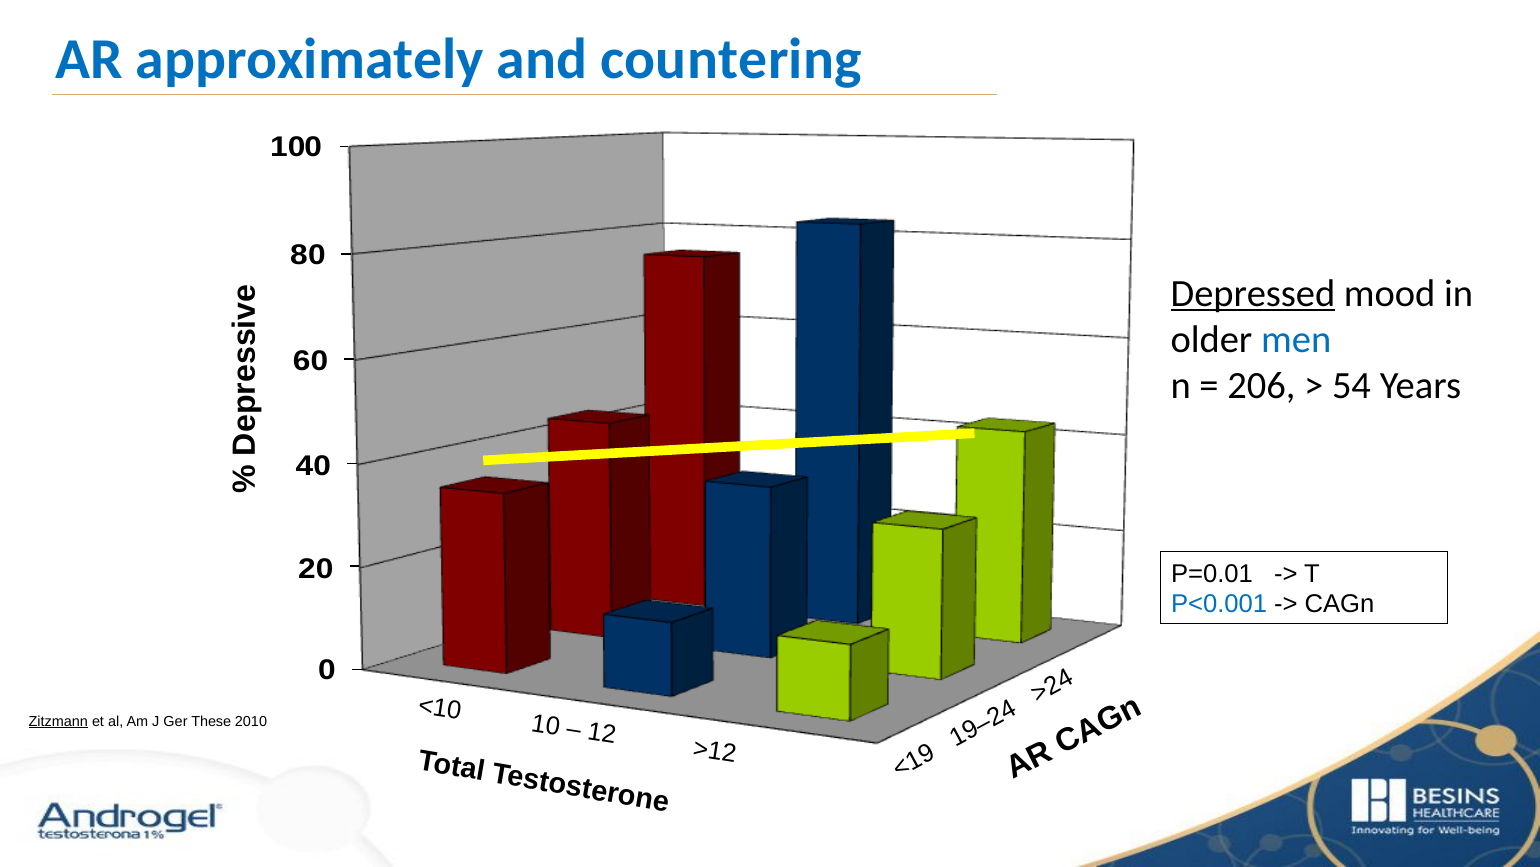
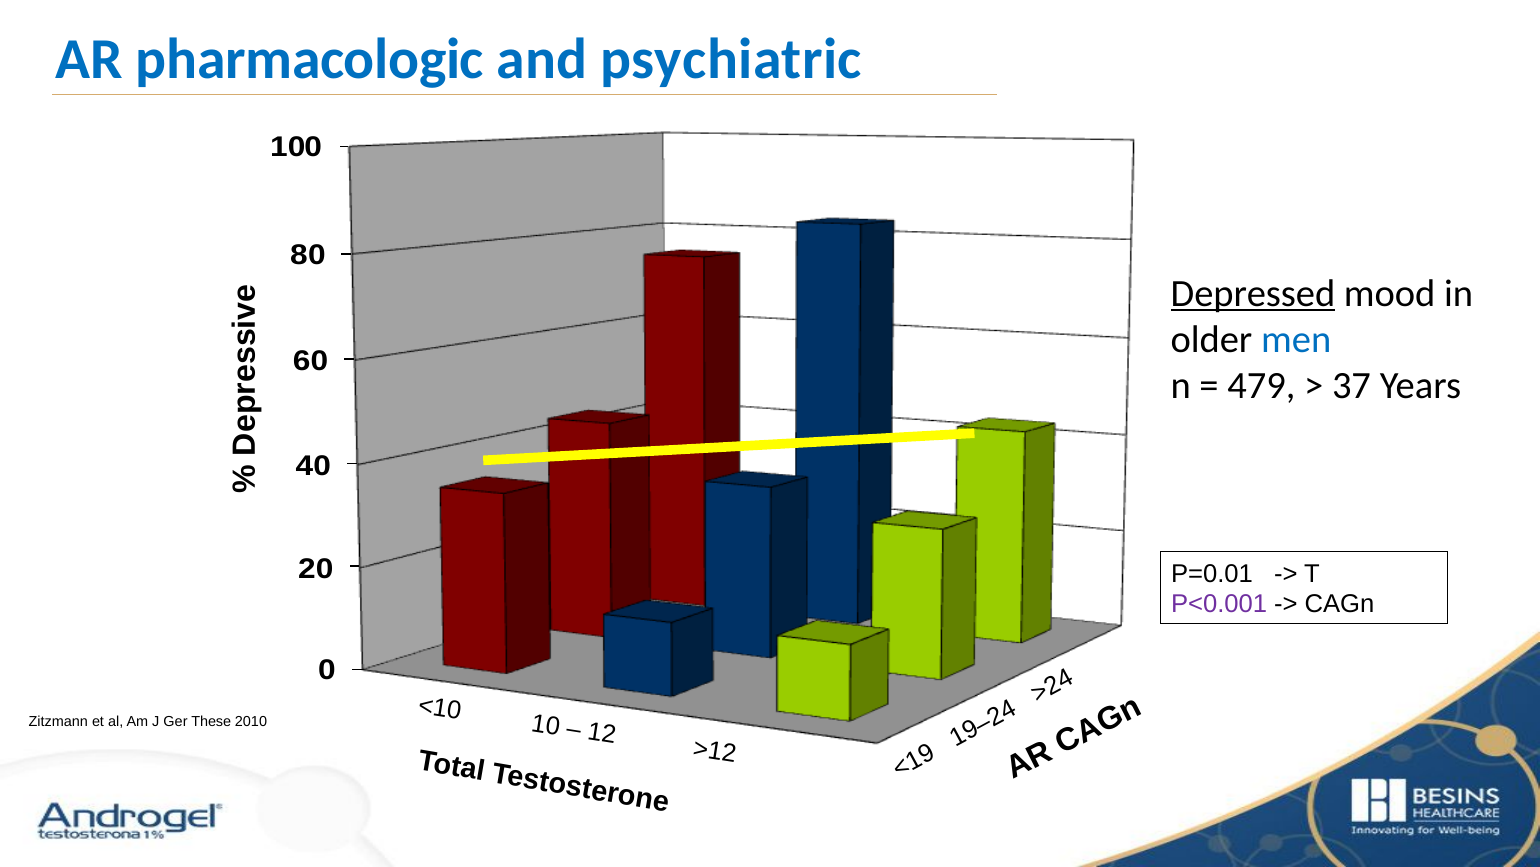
approximately: approximately -> pharmacologic
countering: countering -> psychiatric
206: 206 -> 479
54: 54 -> 37
P<0.001 colour: blue -> purple
Zitzmann underline: present -> none
